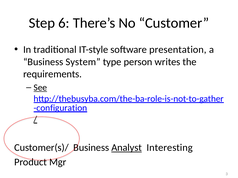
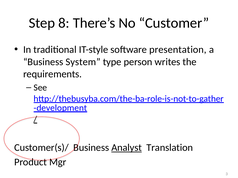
6: 6 -> 8
See underline: present -> none
configuration: configuration -> development
Interesting: Interesting -> Translation
